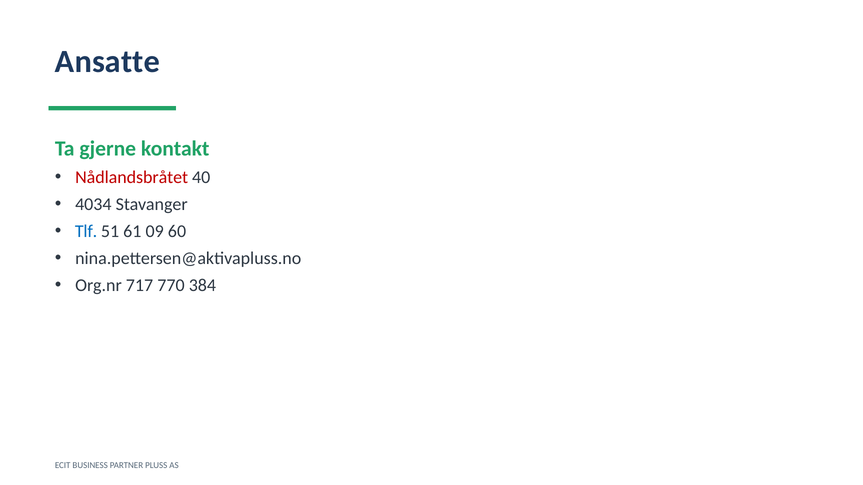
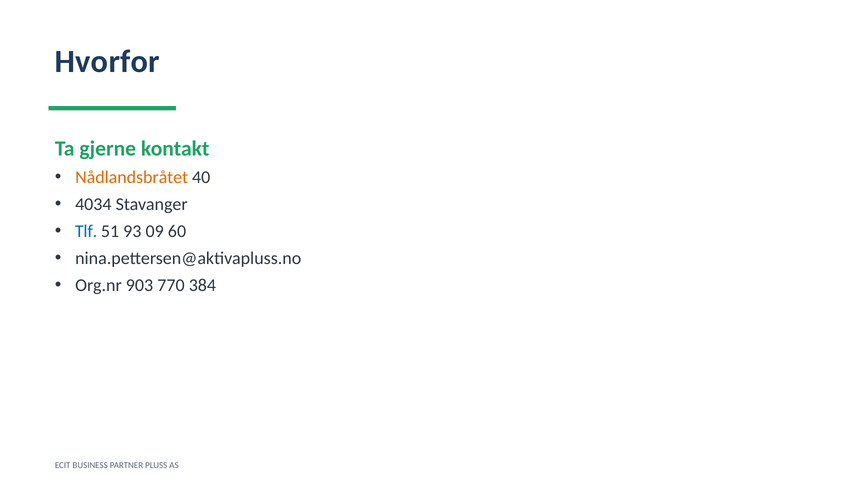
Ansatte: Ansatte -> Hvorfor
Nådlandsbråtet colour: red -> orange
61: 61 -> 93
717: 717 -> 903
